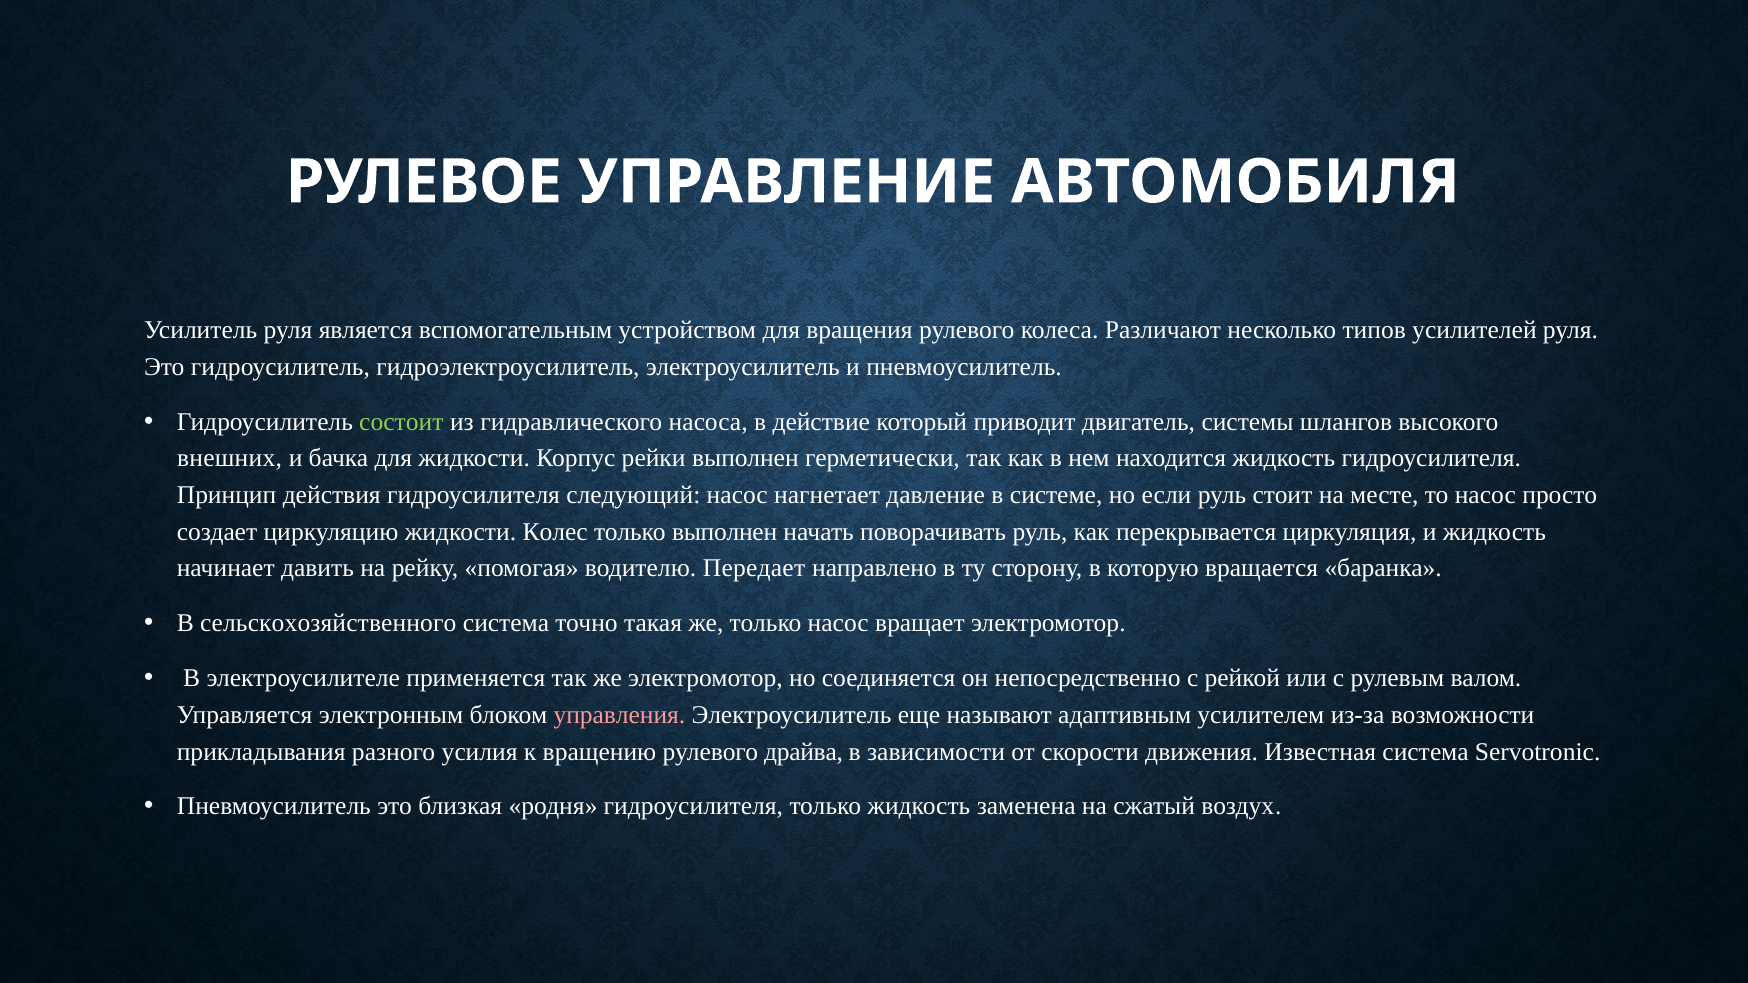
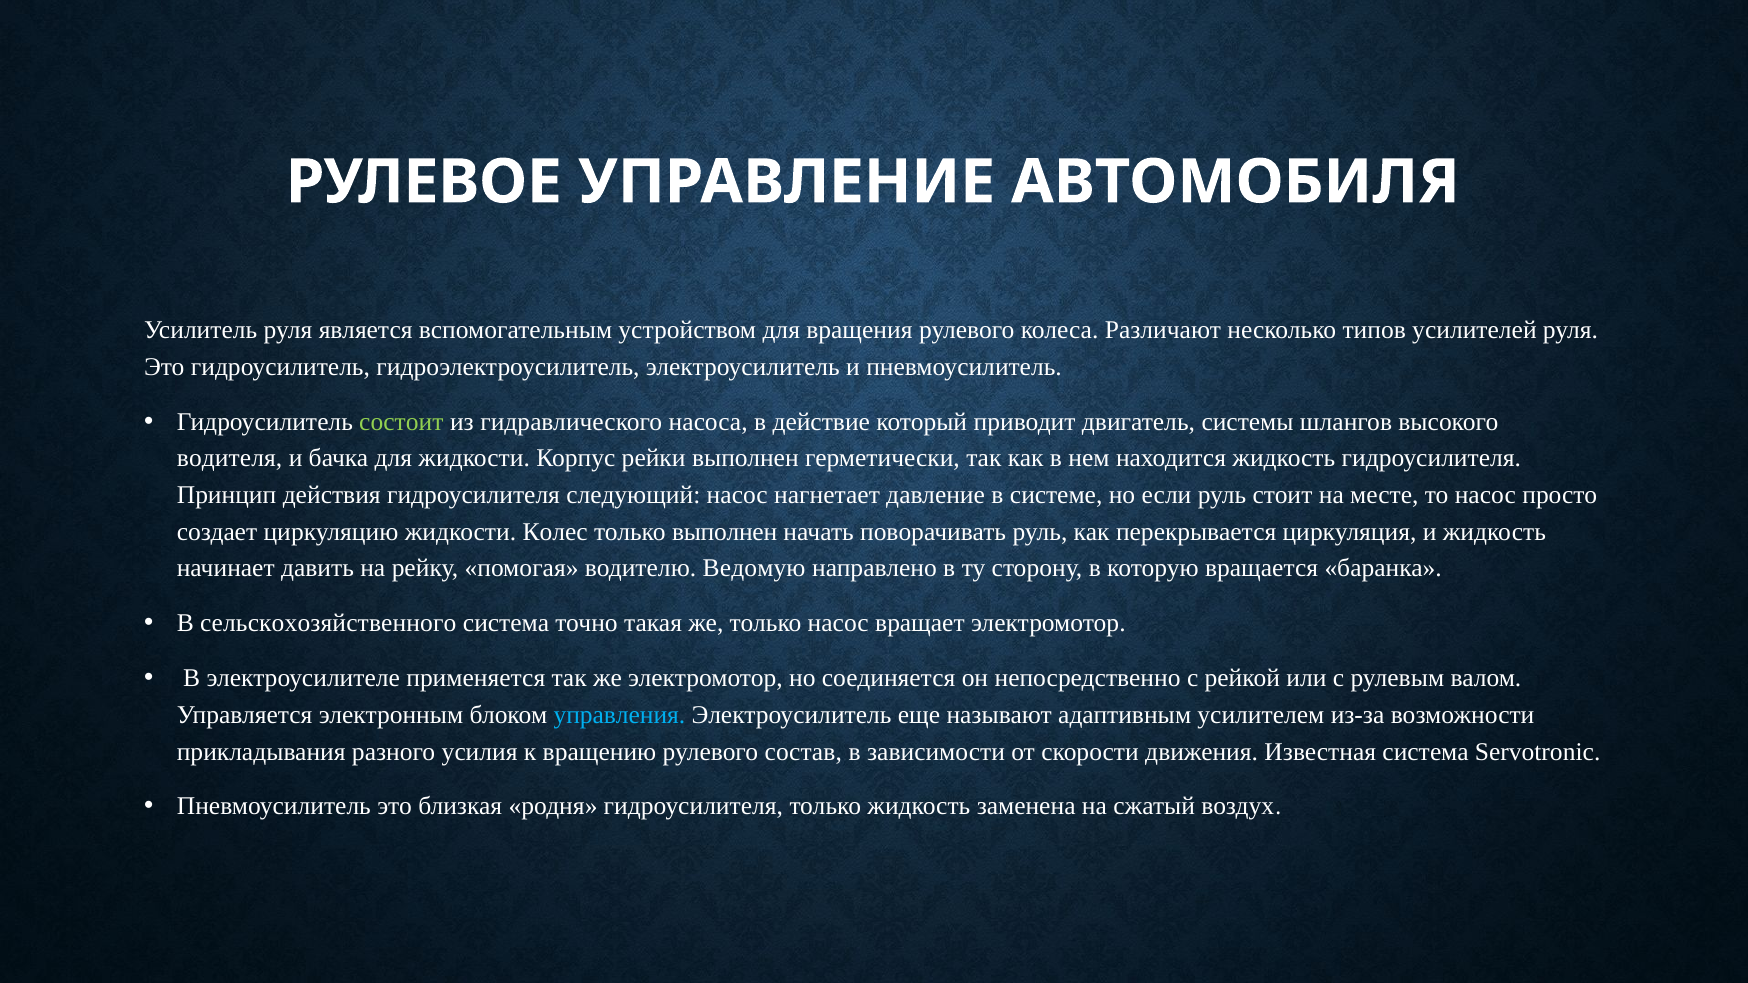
внешних: внешних -> водителя
Передает: Передает -> Ведомую
управления colour: pink -> light blue
драйва: драйва -> состав
